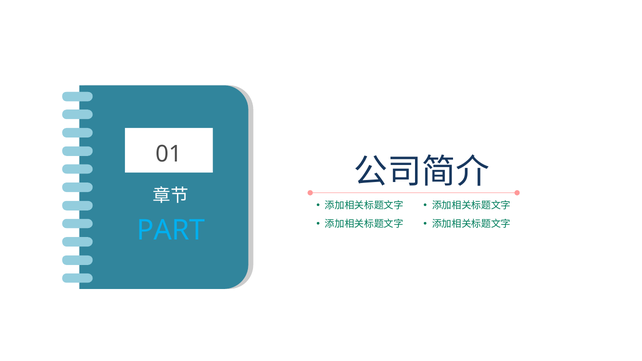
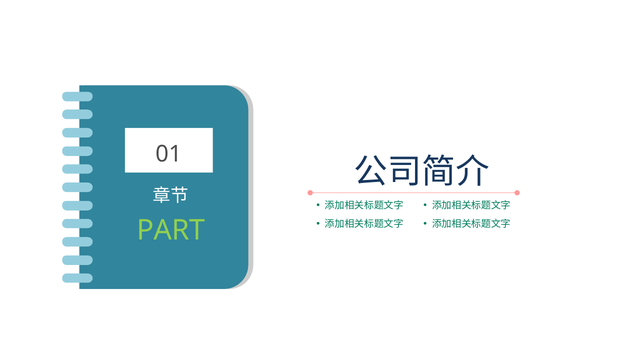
PART colour: light blue -> light green
